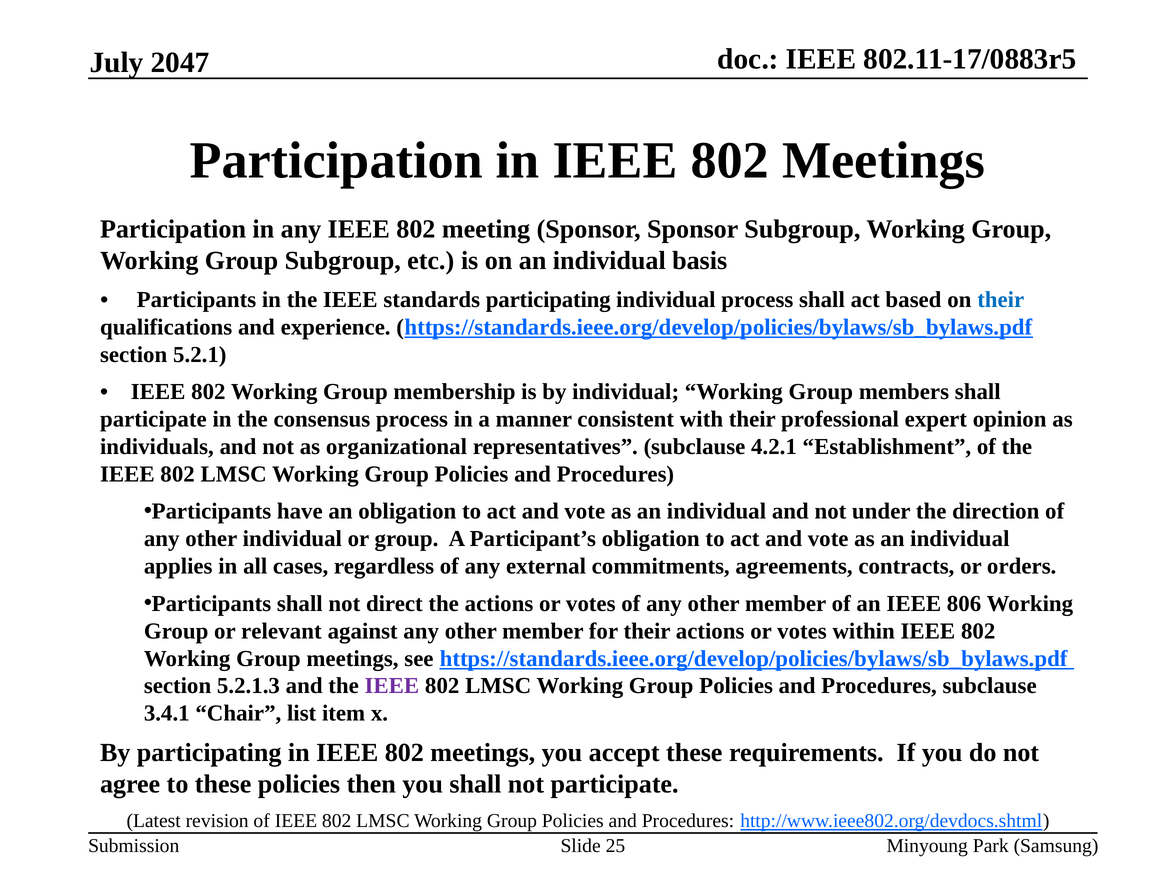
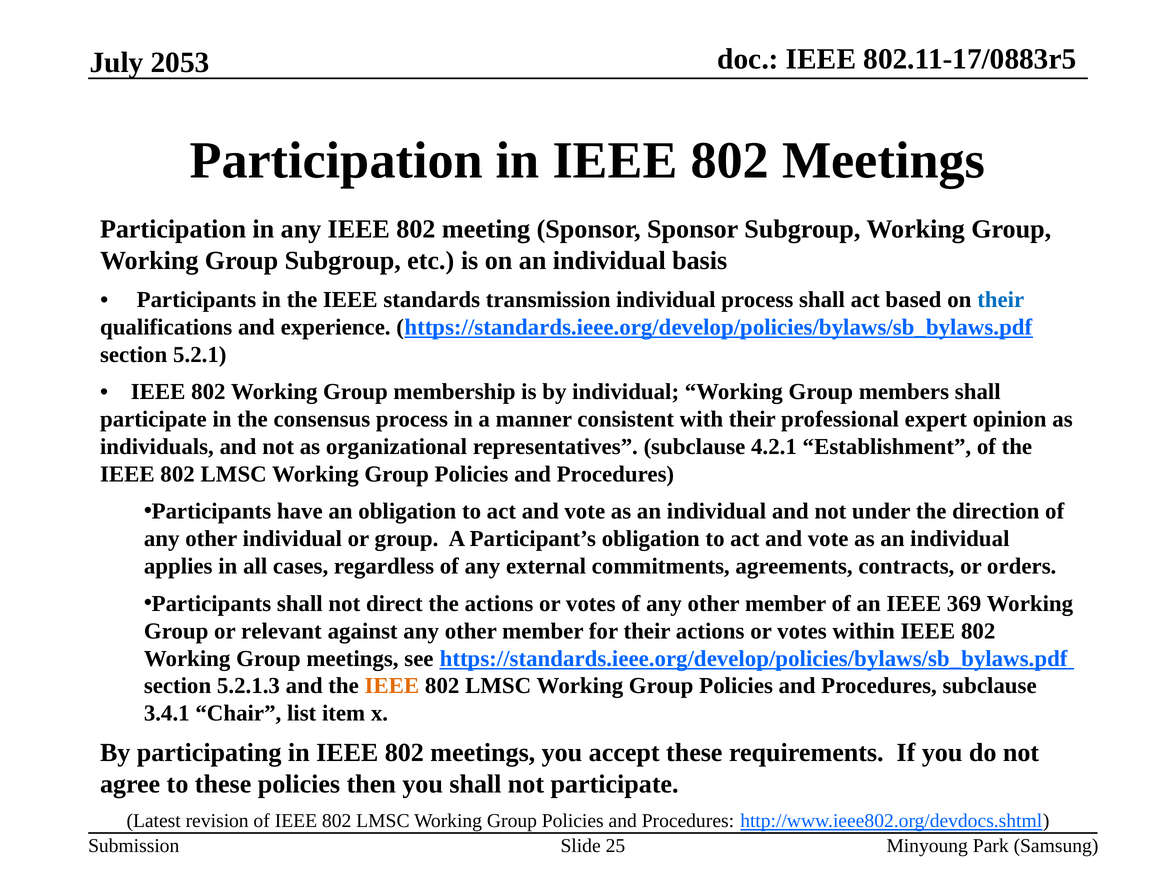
2047: 2047 -> 2053
standards participating: participating -> transmission
806: 806 -> 369
IEEE at (392, 686) colour: purple -> orange
